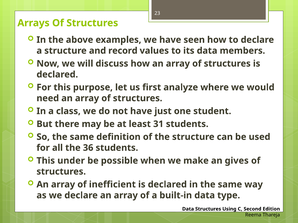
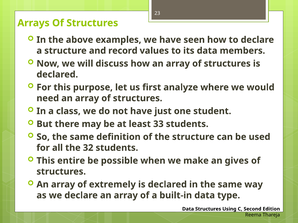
31: 31 -> 33
36: 36 -> 32
under: under -> entire
inefficient: inefficient -> extremely
